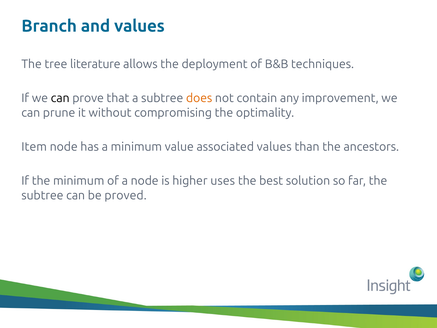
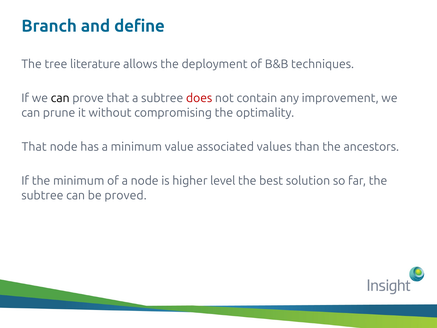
and values: values -> define
does colour: orange -> red
Item at (34, 147): Item -> That
uses: uses -> level
